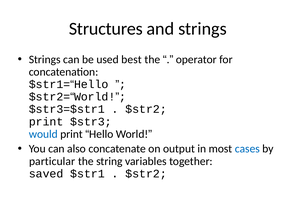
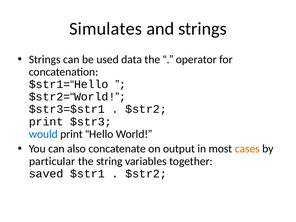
Structures: Structures -> Simulates
best: best -> data
cases colour: blue -> orange
